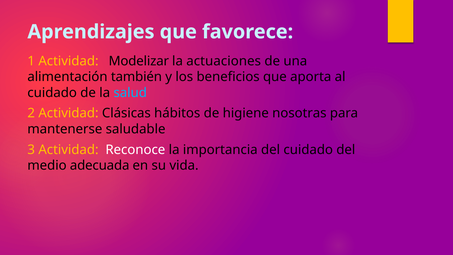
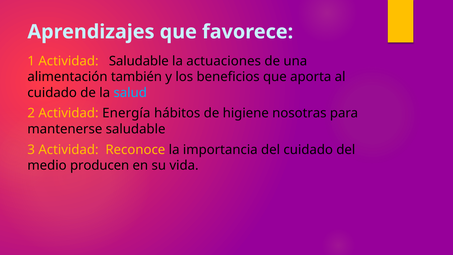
Actividad Modelizar: Modelizar -> Saludable
Clásicas: Clásicas -> Energía
Reconoce colour: white -> yellow
adecuada: adecuada -> producen
